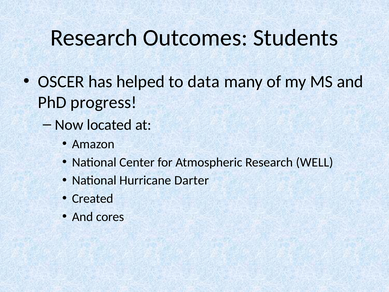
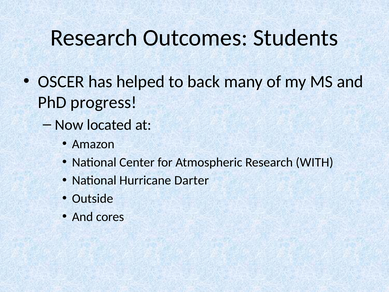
data: data -> back
WELL: WELL -> WITH
Created: Created -> Outside
